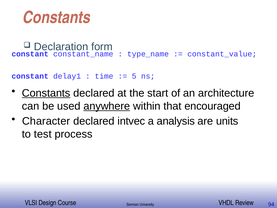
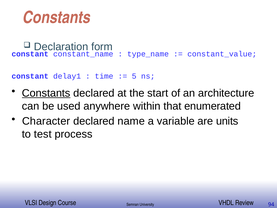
anywhere underline: present -> none
encouraged: encouraged -> enumerated
intvec: intvec -> name
analysis: analysis -> variable
